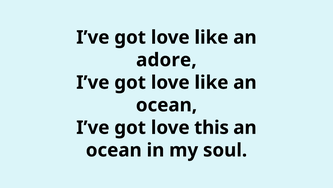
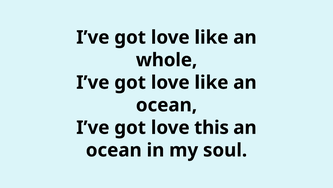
adore: adore -> whole
